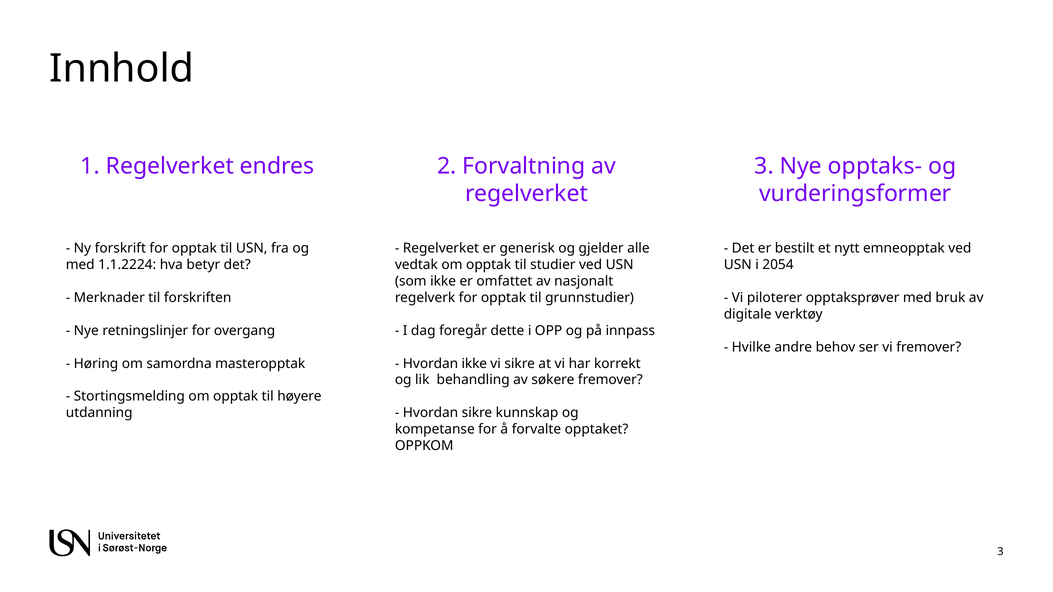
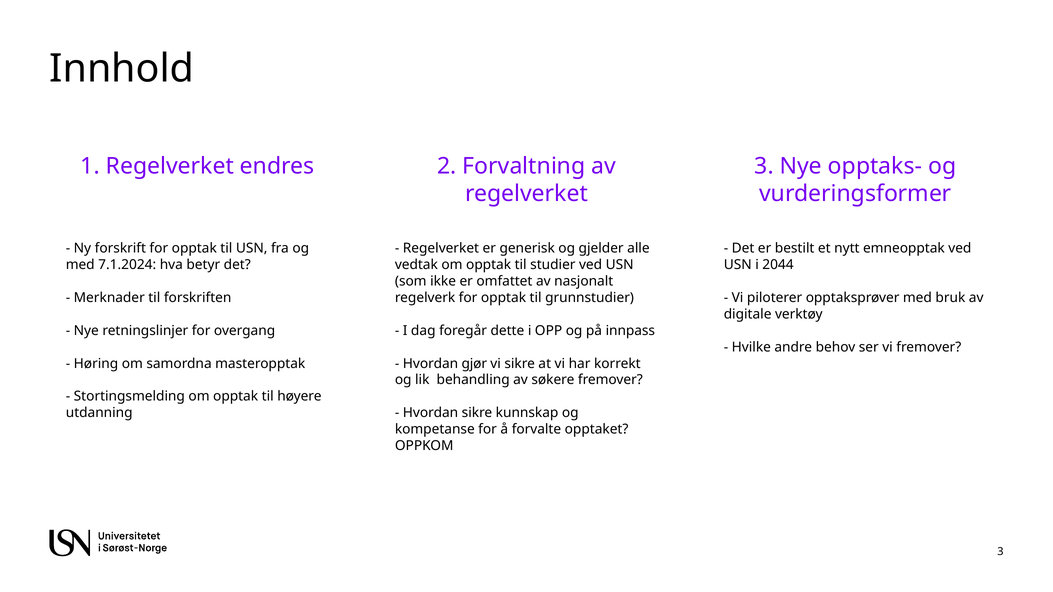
1.1.2224: 1.1.2224 -> 7.1.2024
2054: 2054 -> 2044
Hvordan ikke: ikke -> gjør
